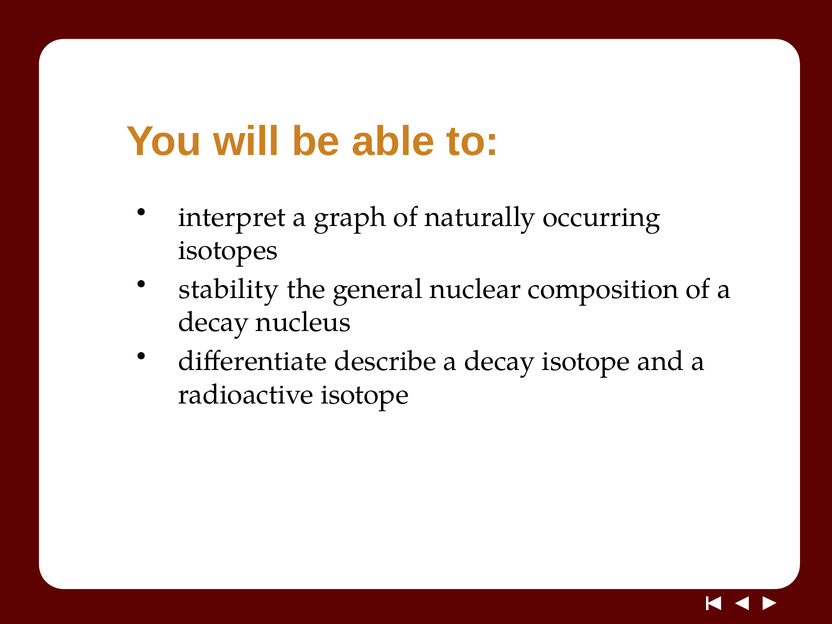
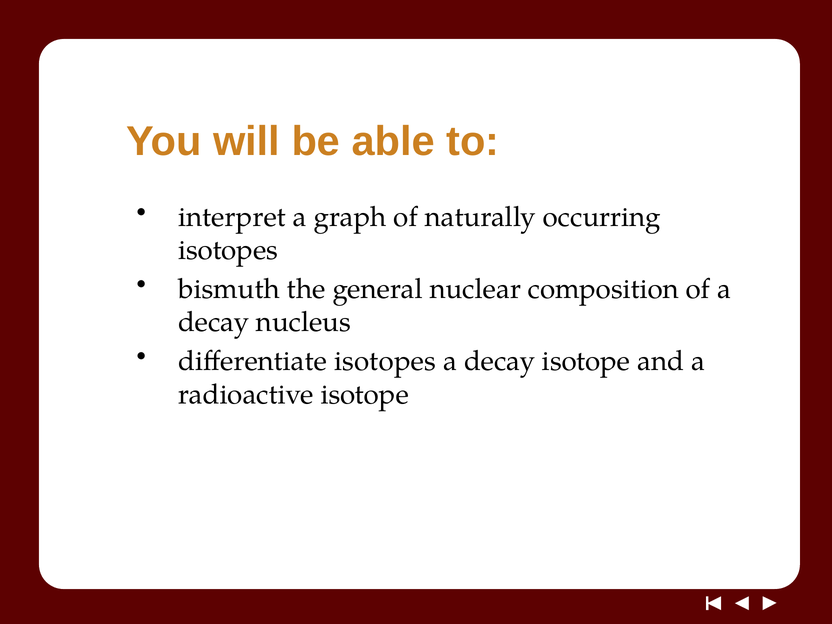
stability: stability -> bismuth
differentiate describe: describe -> isotopes
